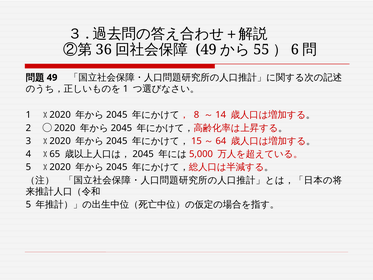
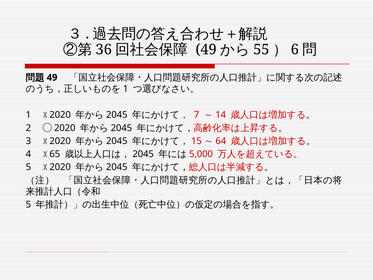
8: 8 -> 7
